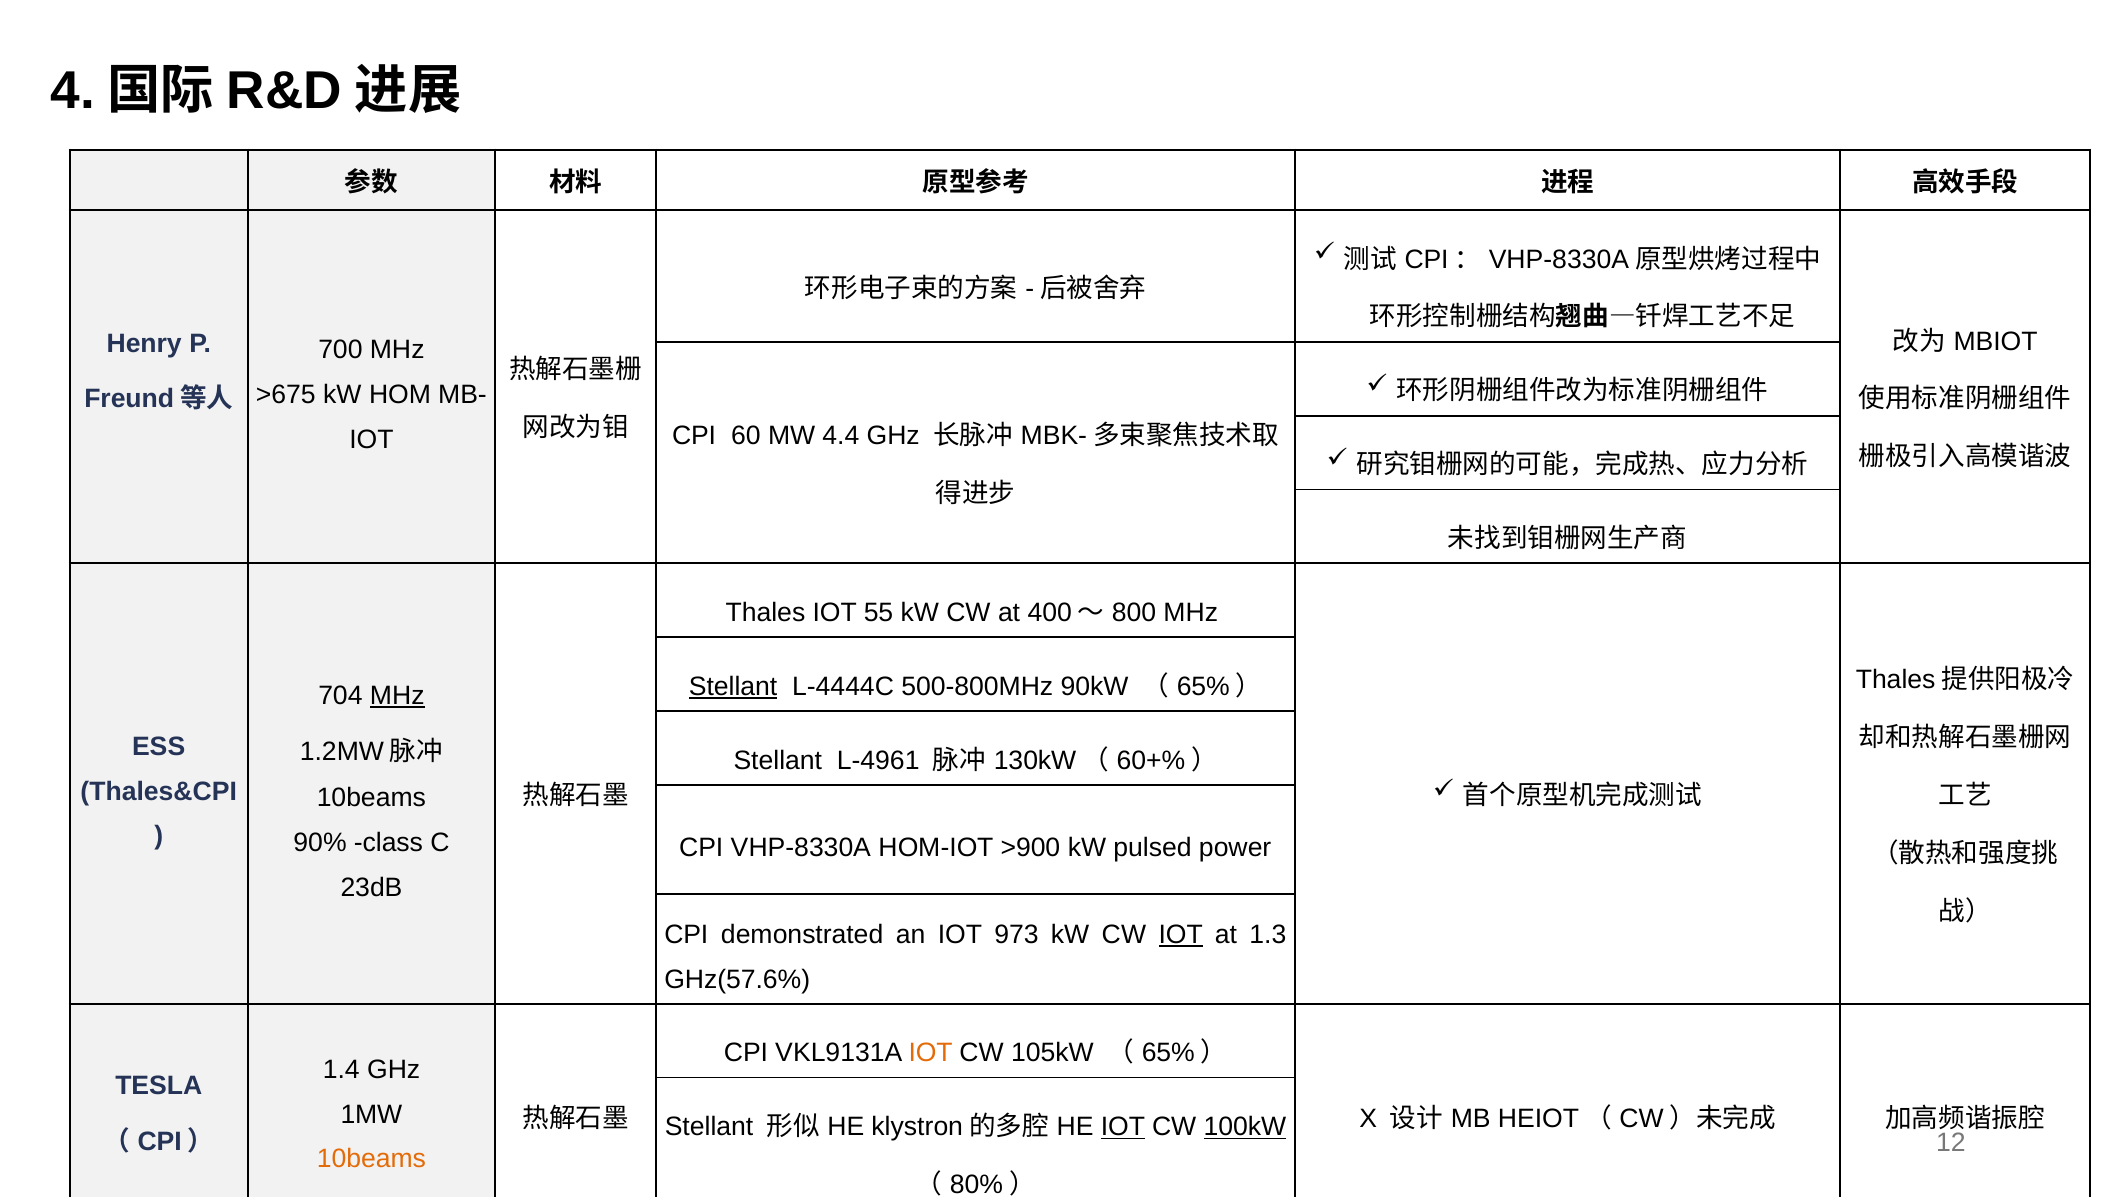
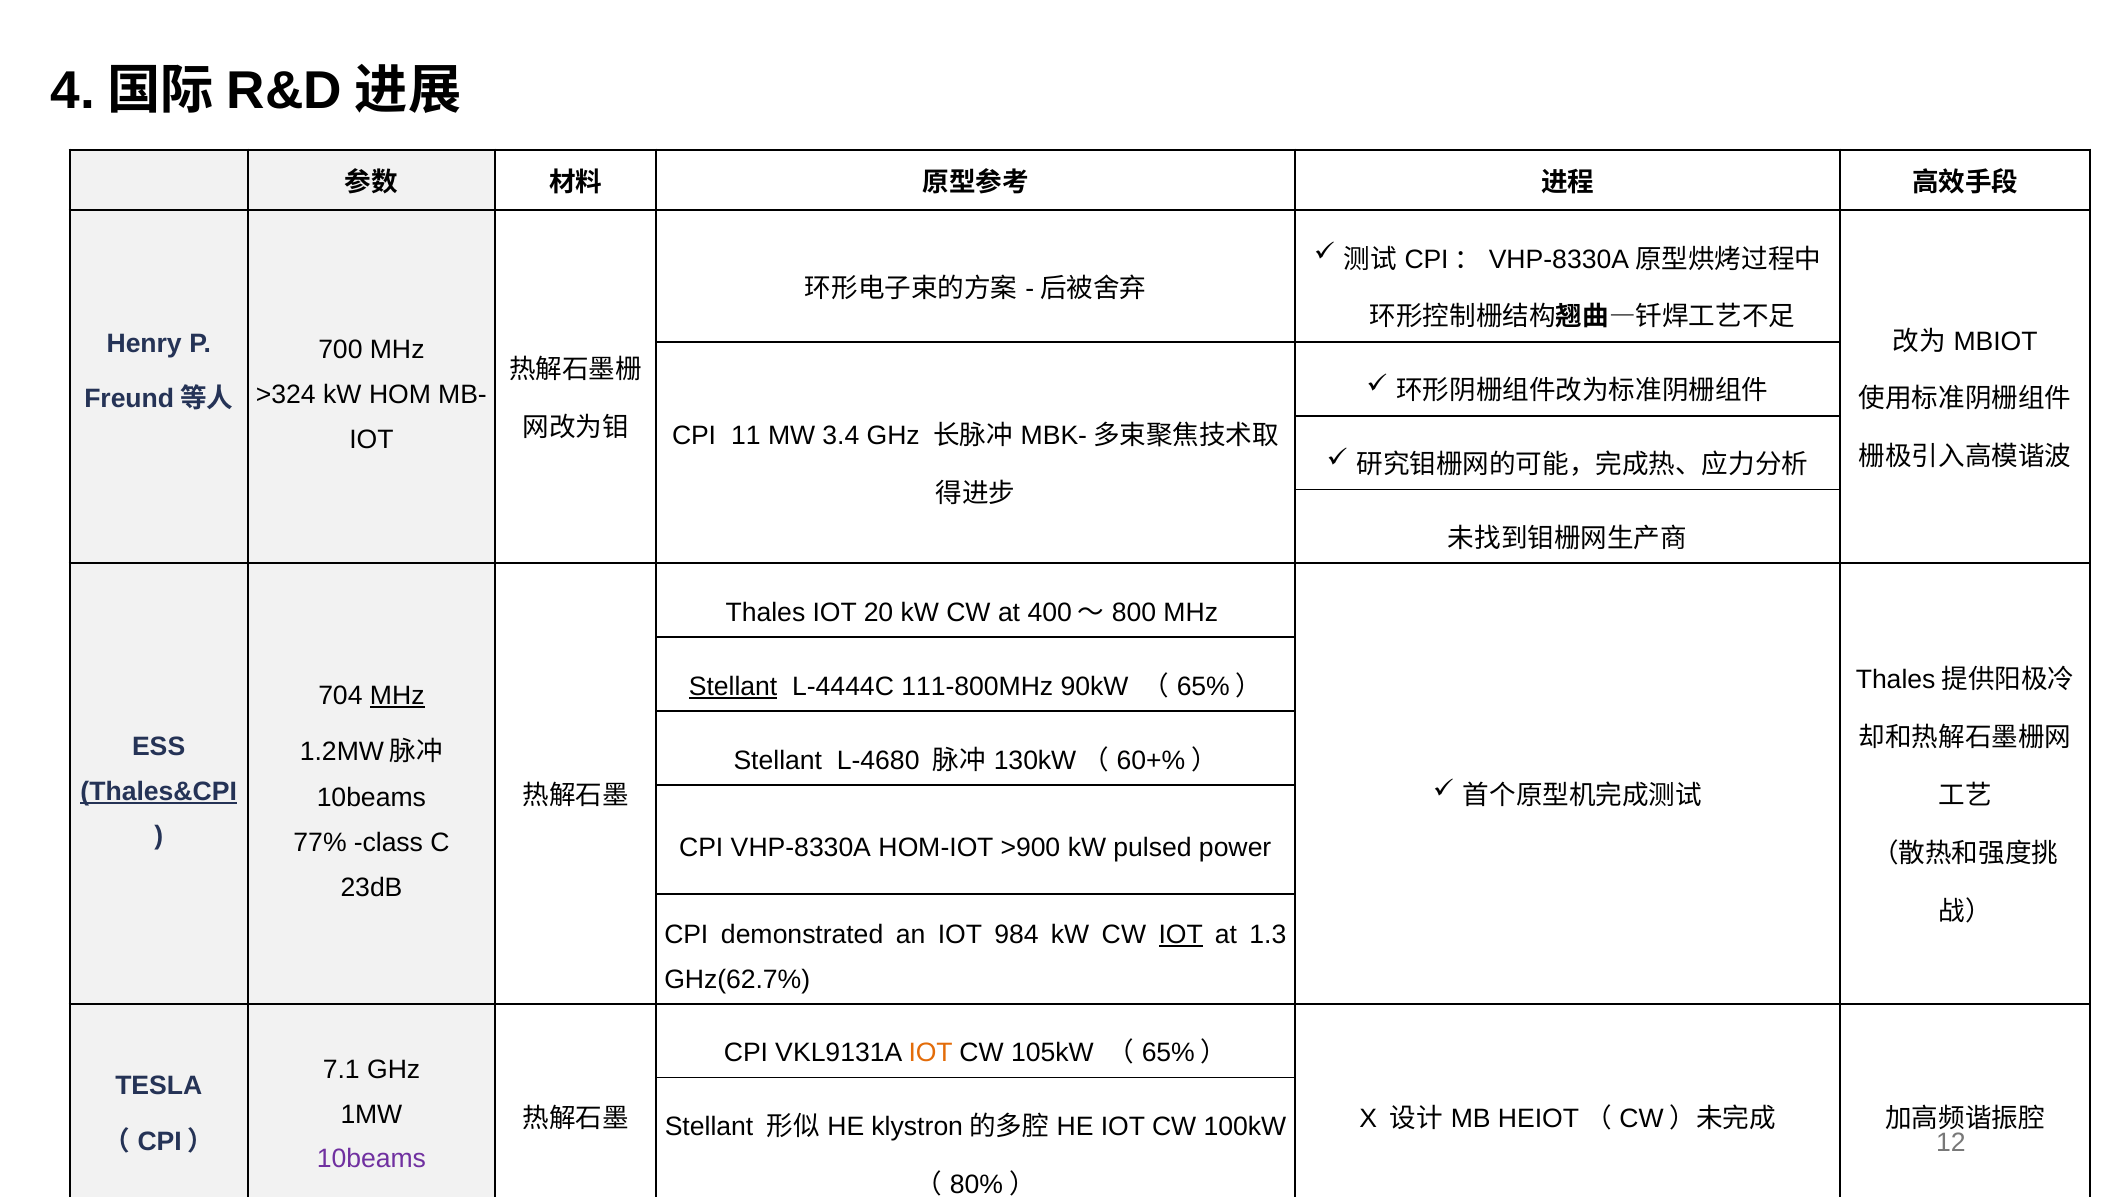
>675: >675 -> >324
60: 60 -> 11
4.4: 4.4 -> 3.4
55: 55 -> 20
500-800MHz: 500-800MHz -> 111-800MHz
L-4961: L-4961 -> L-4680
Thales&CPI underline: none -> present
90%: 90% -> 77%
973: 973 -> 984
GHz(57.6%: GHz(57.6% -> GHz(62.7%
1.4: 1.4 -> 7.1
IOT at (1123, 1127) underline: present -> none
100kW underline: present -> none
10beams at (371, 1159) colour: orange -> purple
